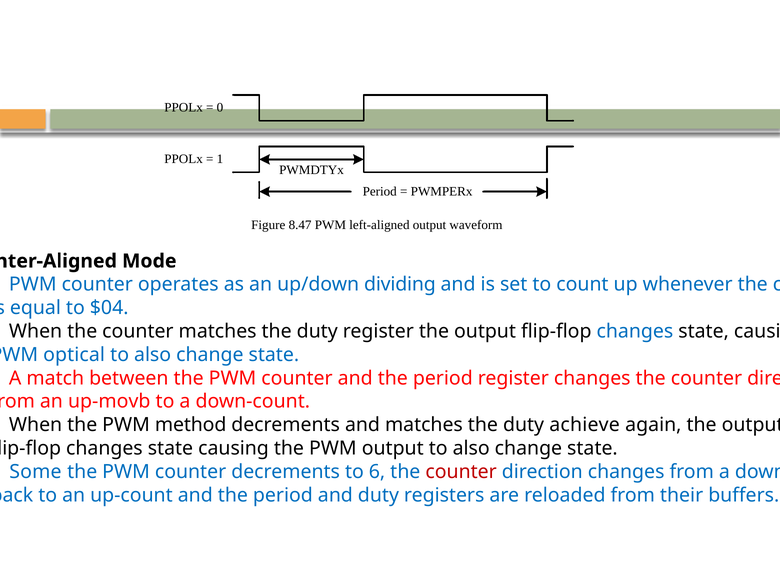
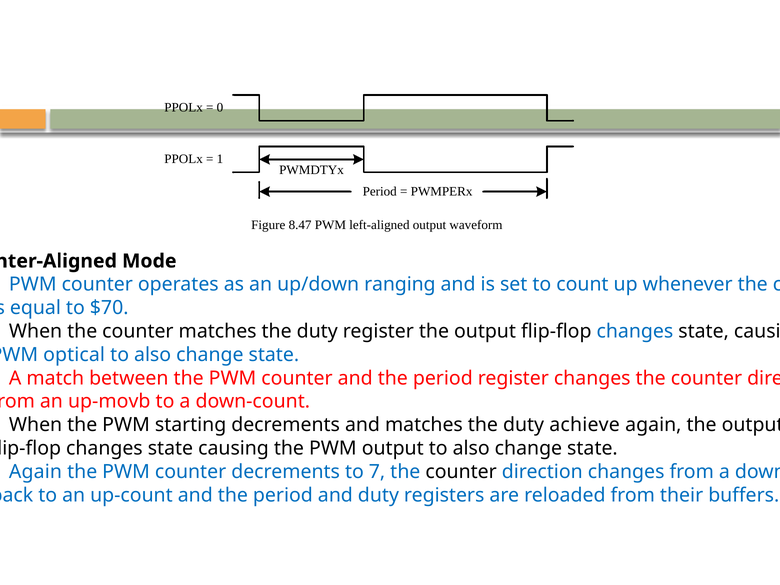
dividing: dividing -> ranging
$04: $04 -> $70
method: method -> starting
Some at (35, 472): Some -> Again
6: 6 -> 7
counter at (461, 472) colour: red -> black
